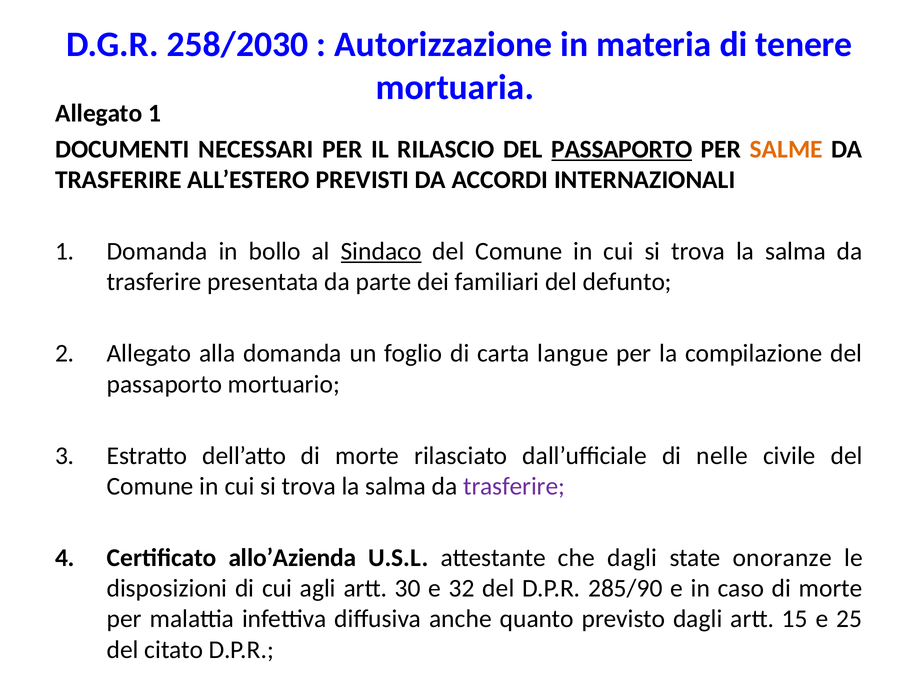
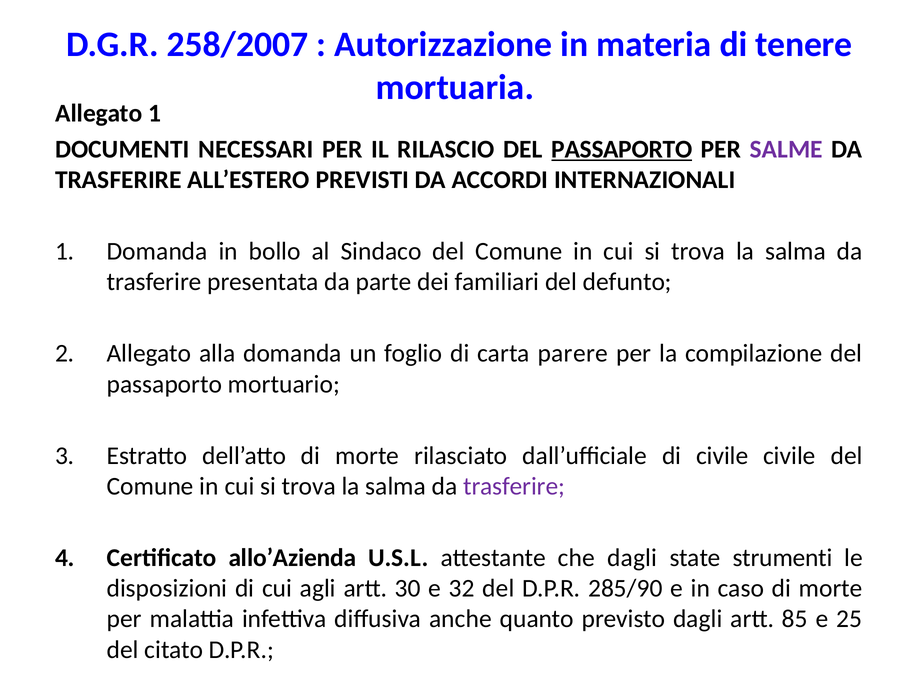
258/2030: 258/2030 -> 258/2007
SALME colour: orange -> purple
Sindaco at (381, 251) underline: present -> none
langue: langue -> parere
di nelle: nelle -> civile
onoranze: onoranze -> strumenti
15: 15 -> 85
